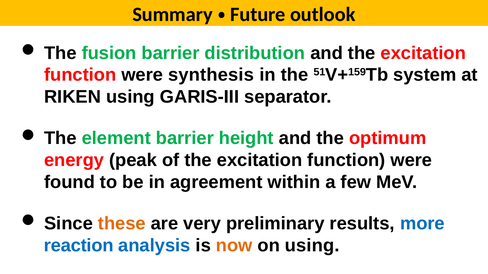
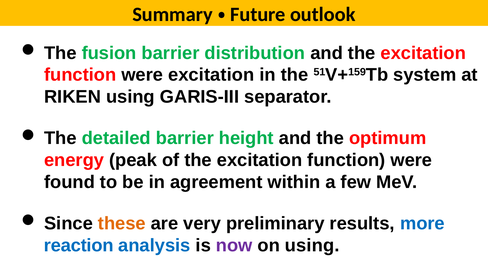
were synthesis: synthesis -> excitation
element: element -> detailed
now colour: orange -> purple
